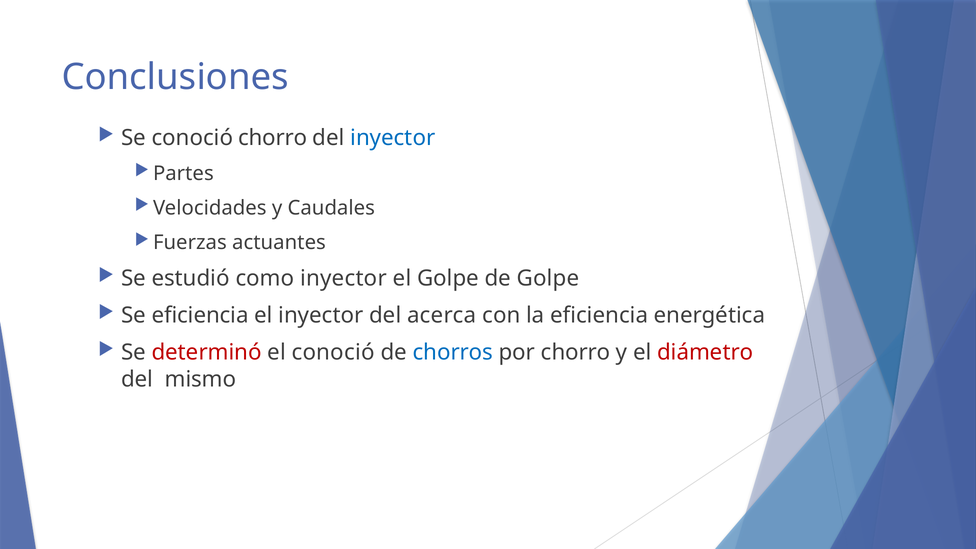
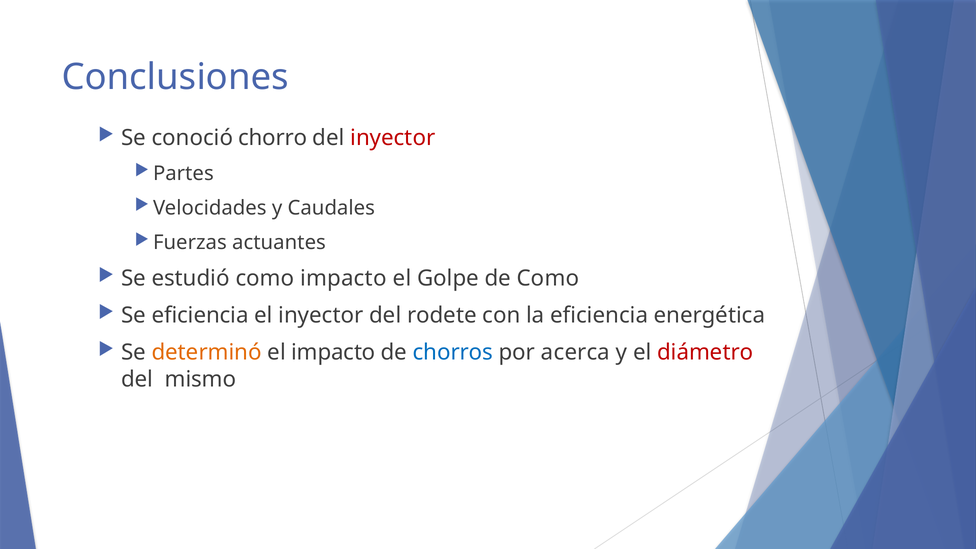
inyector at (393, 138) colour: blue -> red
como inyector: inyector -> impacto
de Golpe: Golpe -> Como
acerca: acerca -> rodete
determinó colour: red -> orange
el conoció: conoció -> impacto
por chorro: chorro -> acerca
